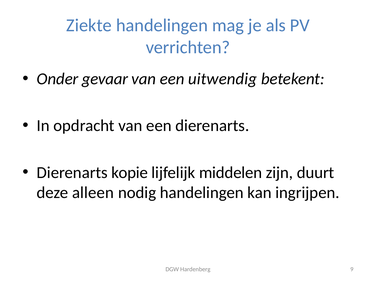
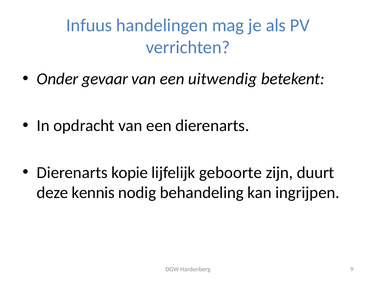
Ziekte: Ziekte -> Infuus
middelen: middelen -> geboorte
alleen: alleen -> kennis
nodig handelingen: handelingen -> behandeling
